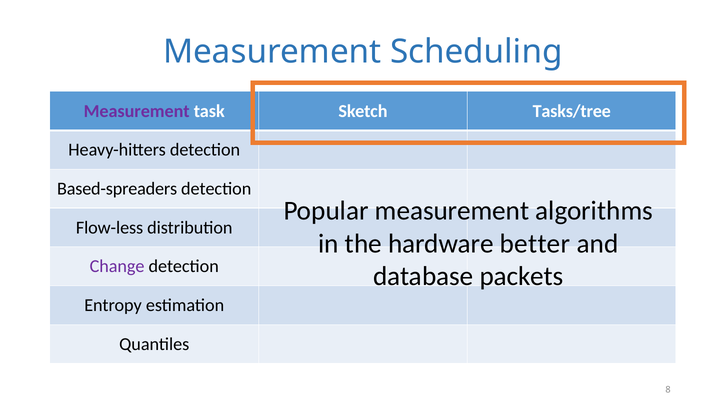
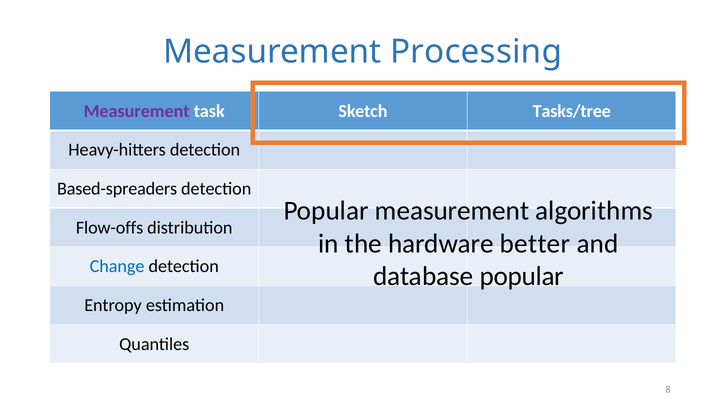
Scheduling: Scheduling -> Processing
Flow-less: Flow-less -> Flow-offs
Change colour: purple -> blue
database packets: packets -> popular
